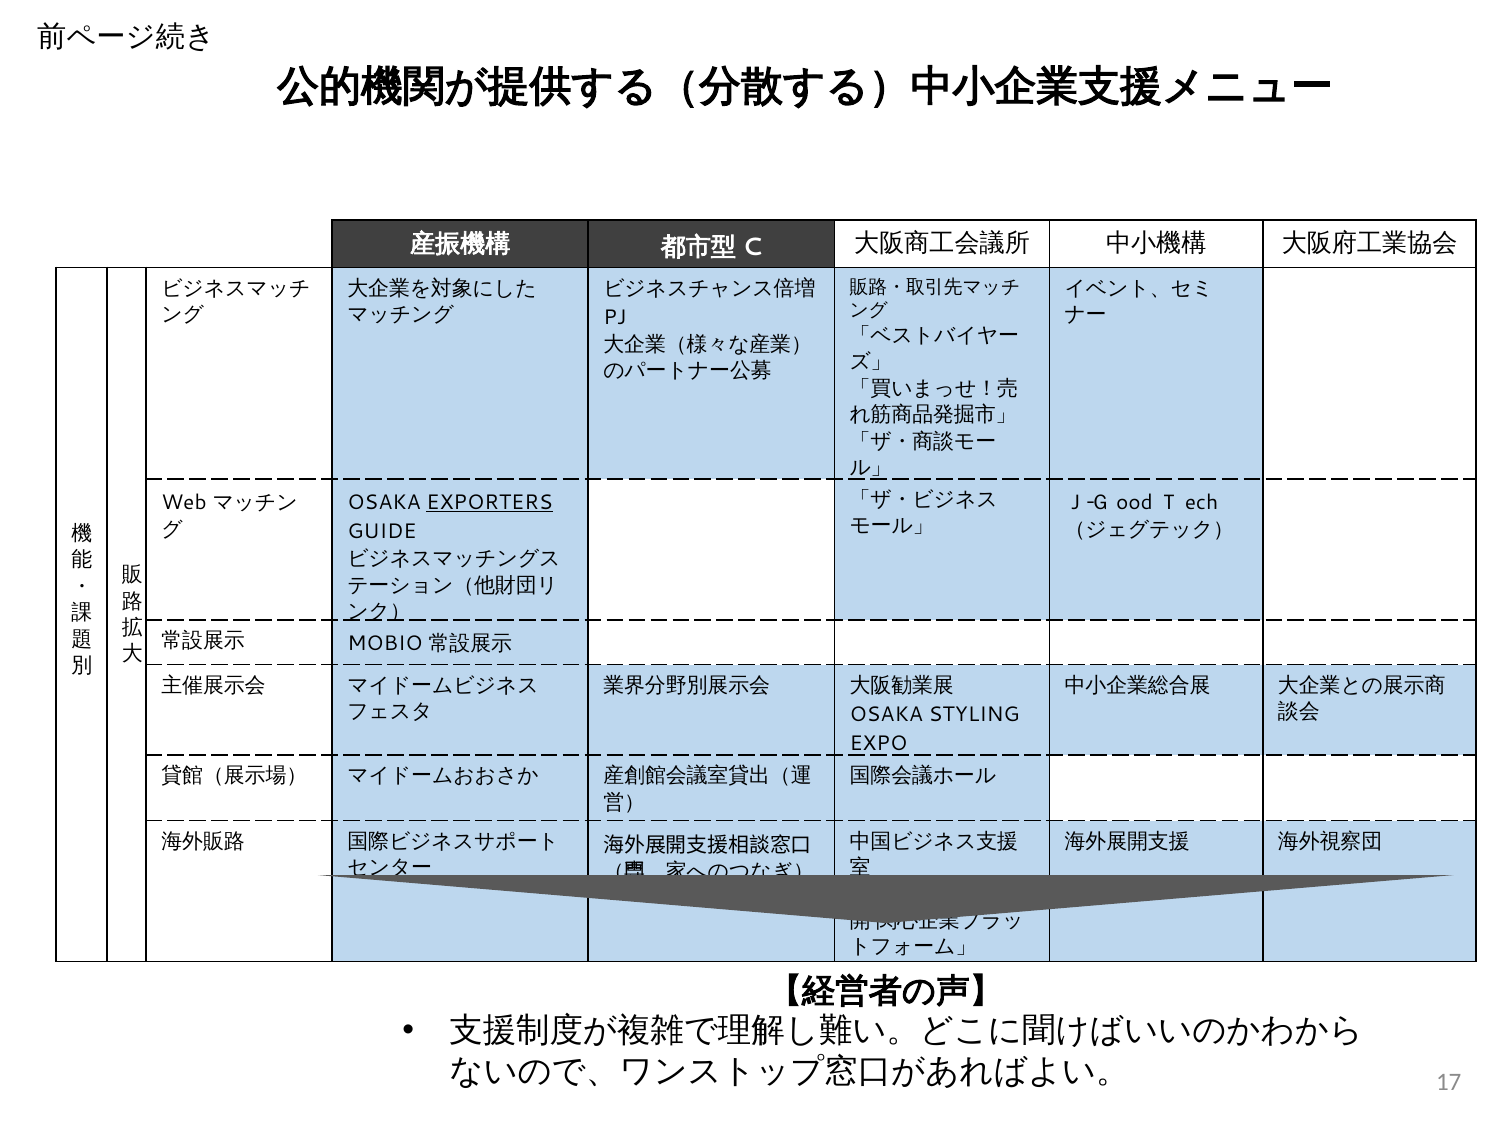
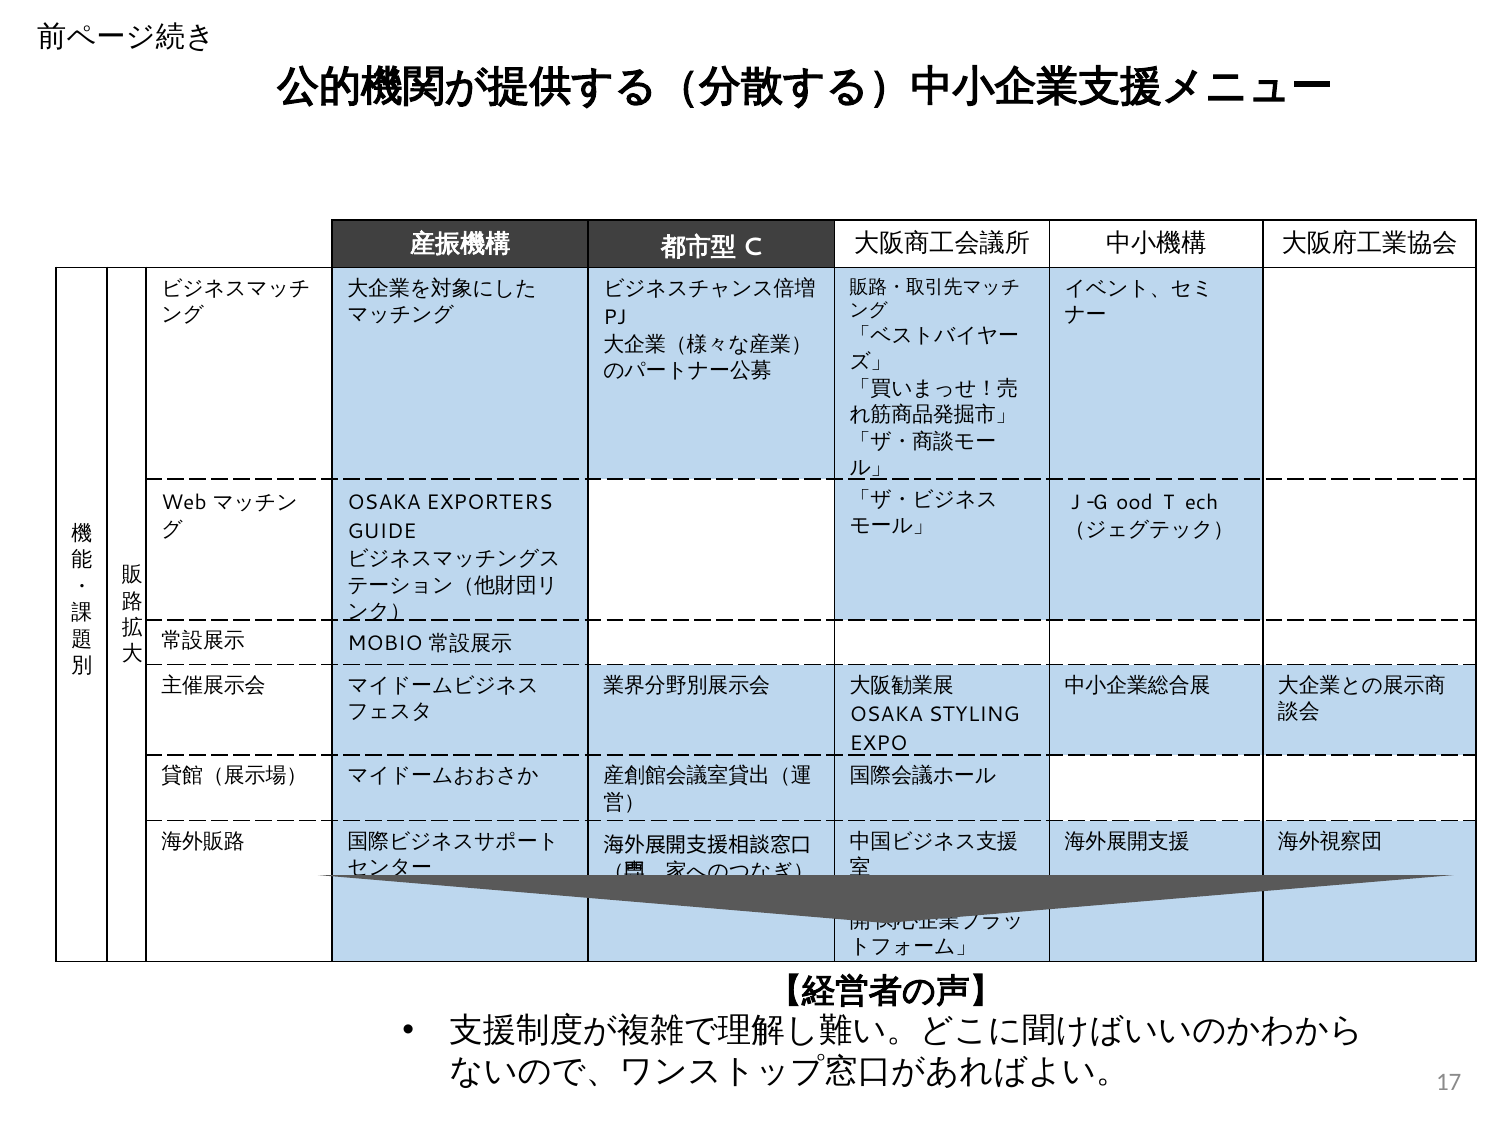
EXPORTERS underline: present -> none
